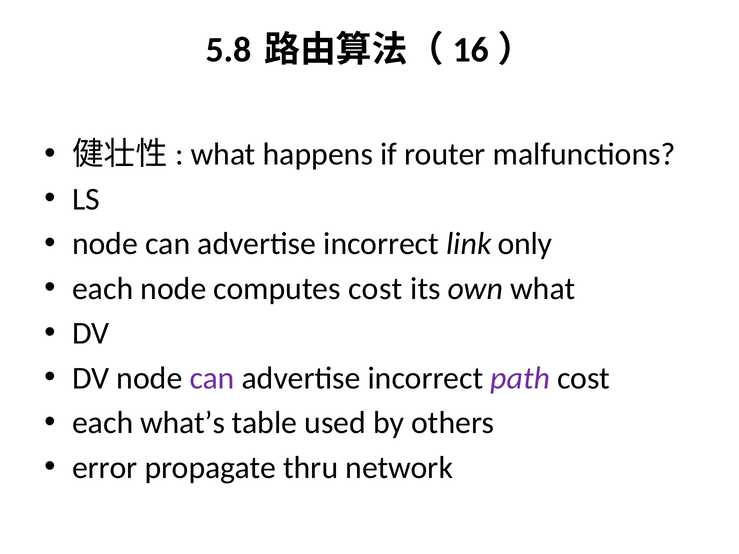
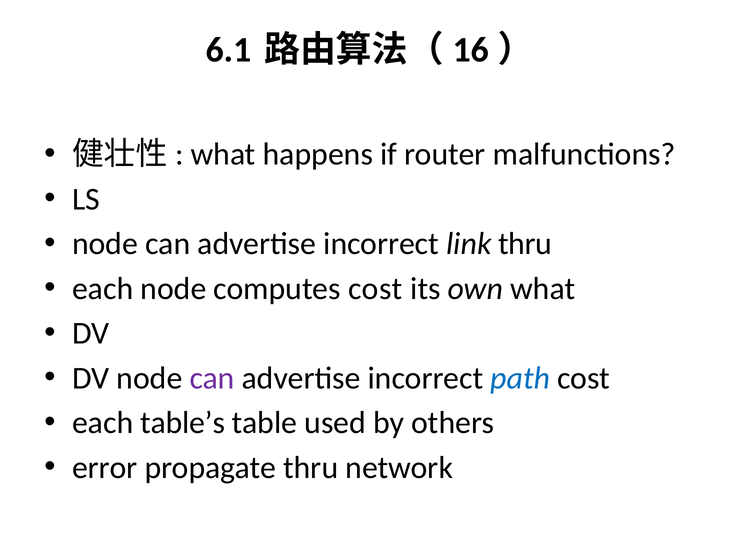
5.8: 5.8 -> 6.1
link only: only -> thru
path colour: purple -> blue
what’s: what’s -> table’s
